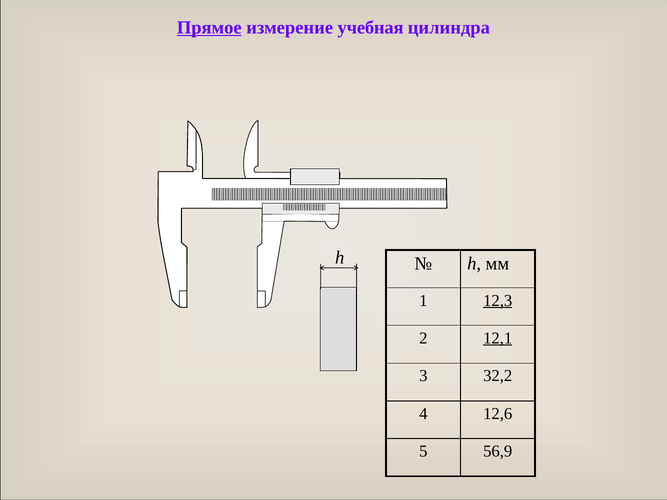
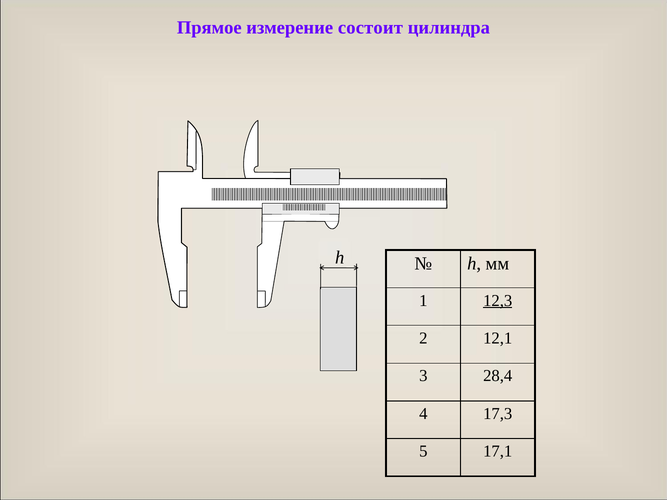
Прямое underline: present -> none
учебная: учебная -> состоит
12,1 underline: present -> none
32,2: 32,2 -> 28,4
12,6: 12,6 -> 17,3
56,9: 56,9 -> 17,1
